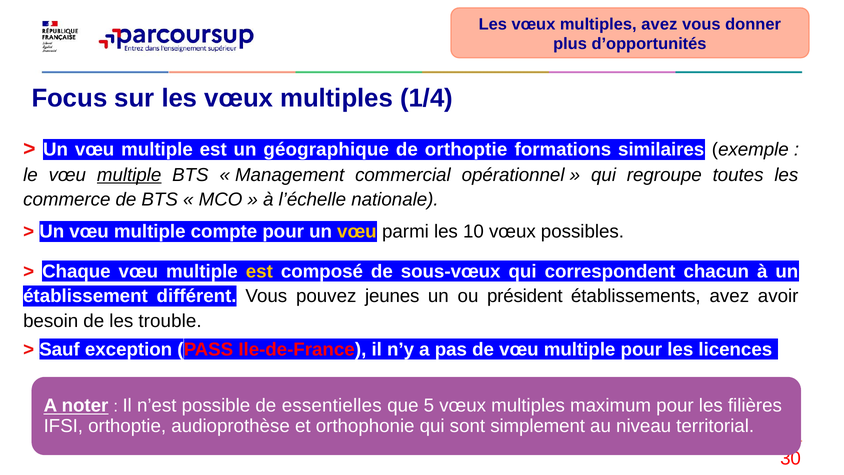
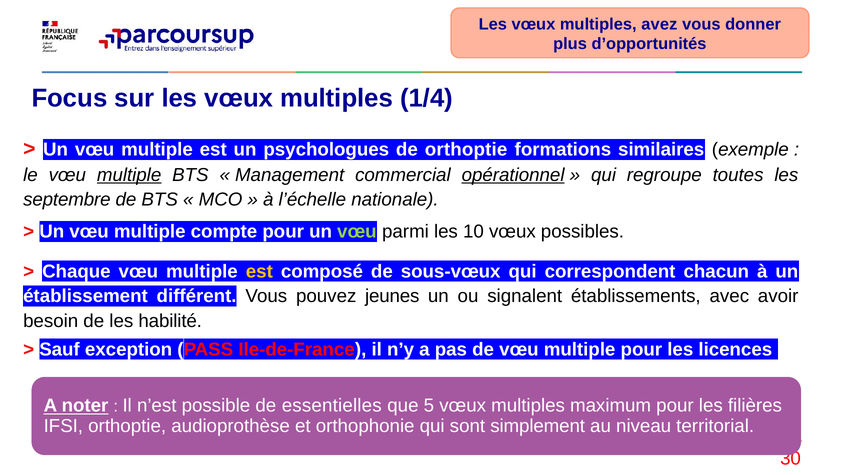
géographique: géographique -> psychologues
opérationnel underline: none -> present
commerce: commerce -> septembre
vœu at (357, 232) colour: yellow -> light green
président: président -> signalent
établissements avez: avez -> avec
trouble: trouble -> habilité
